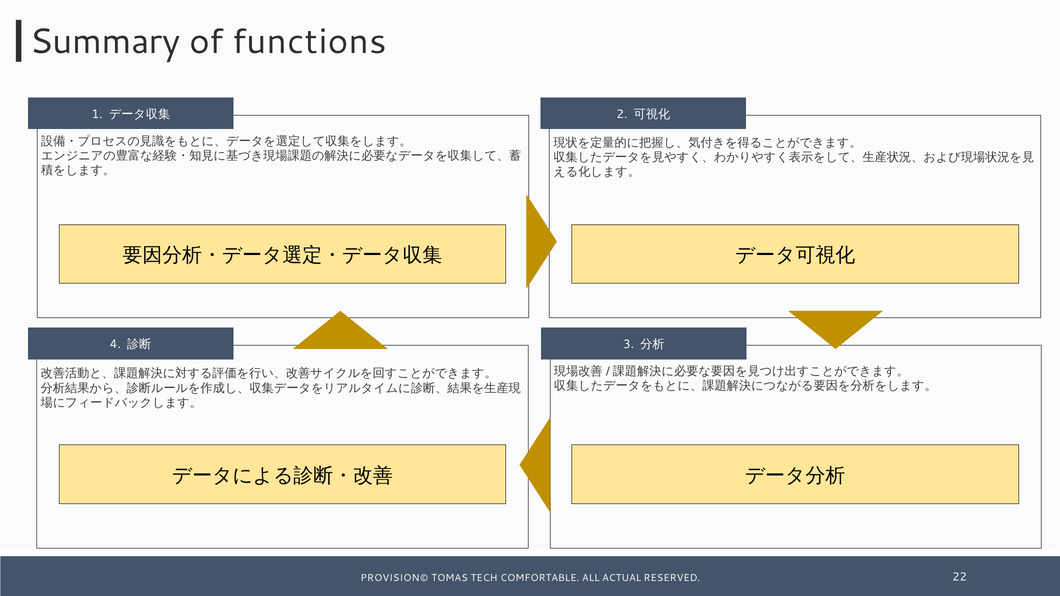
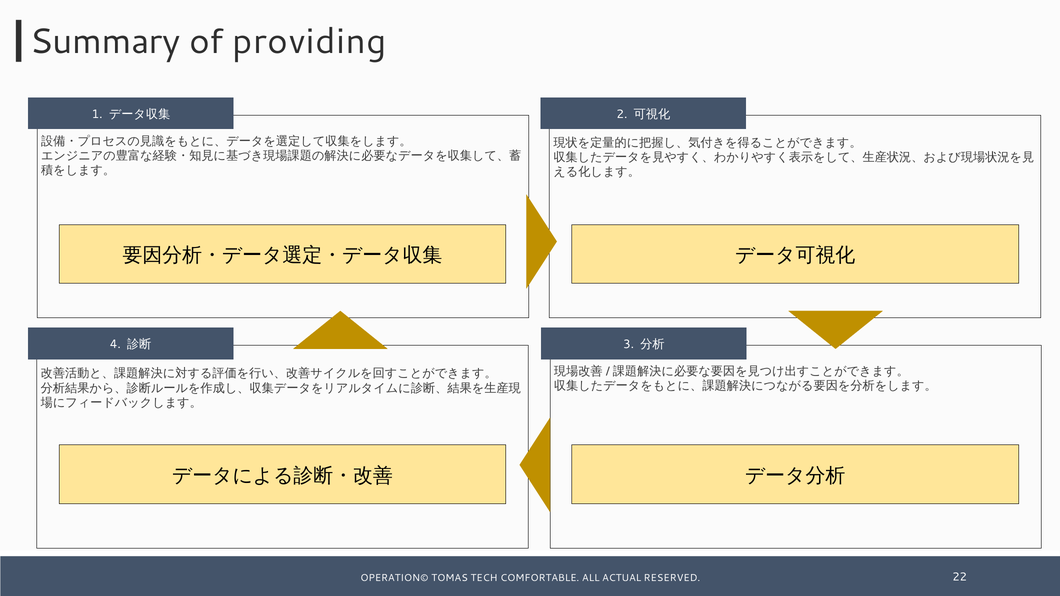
functions: functions -> providing
PROVISION©: PROVISION© -> OPERATION©
